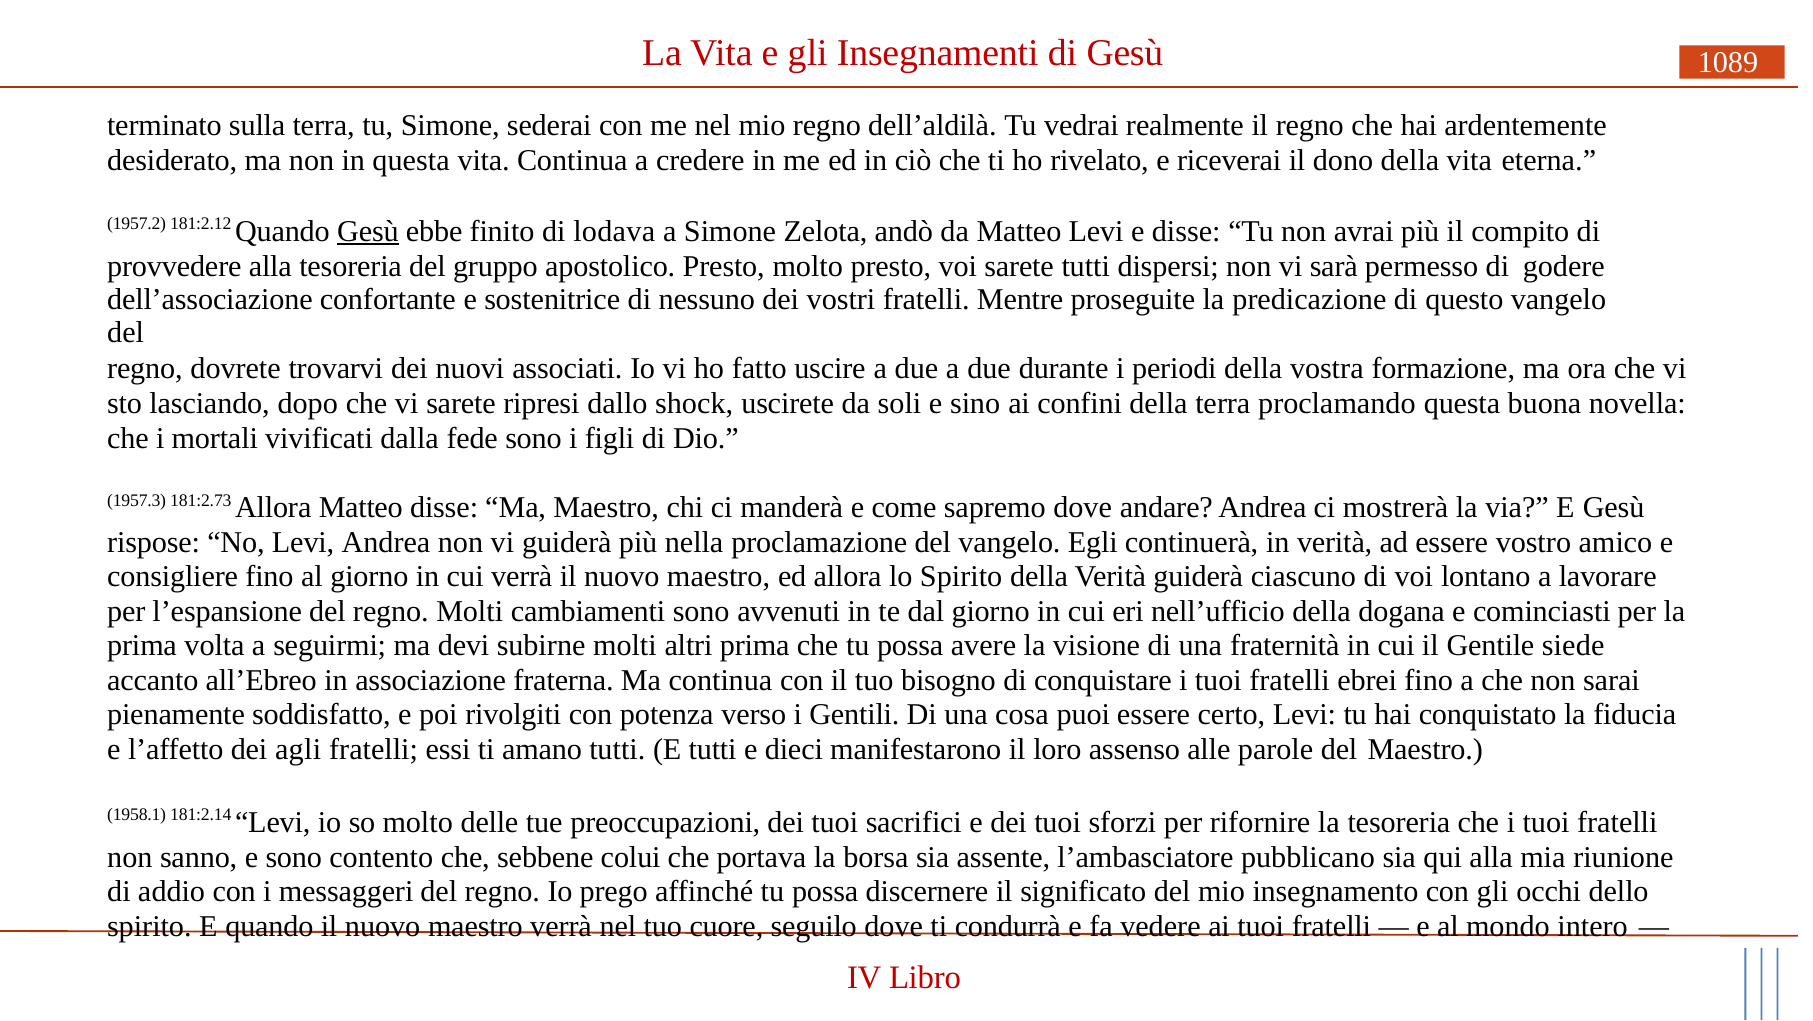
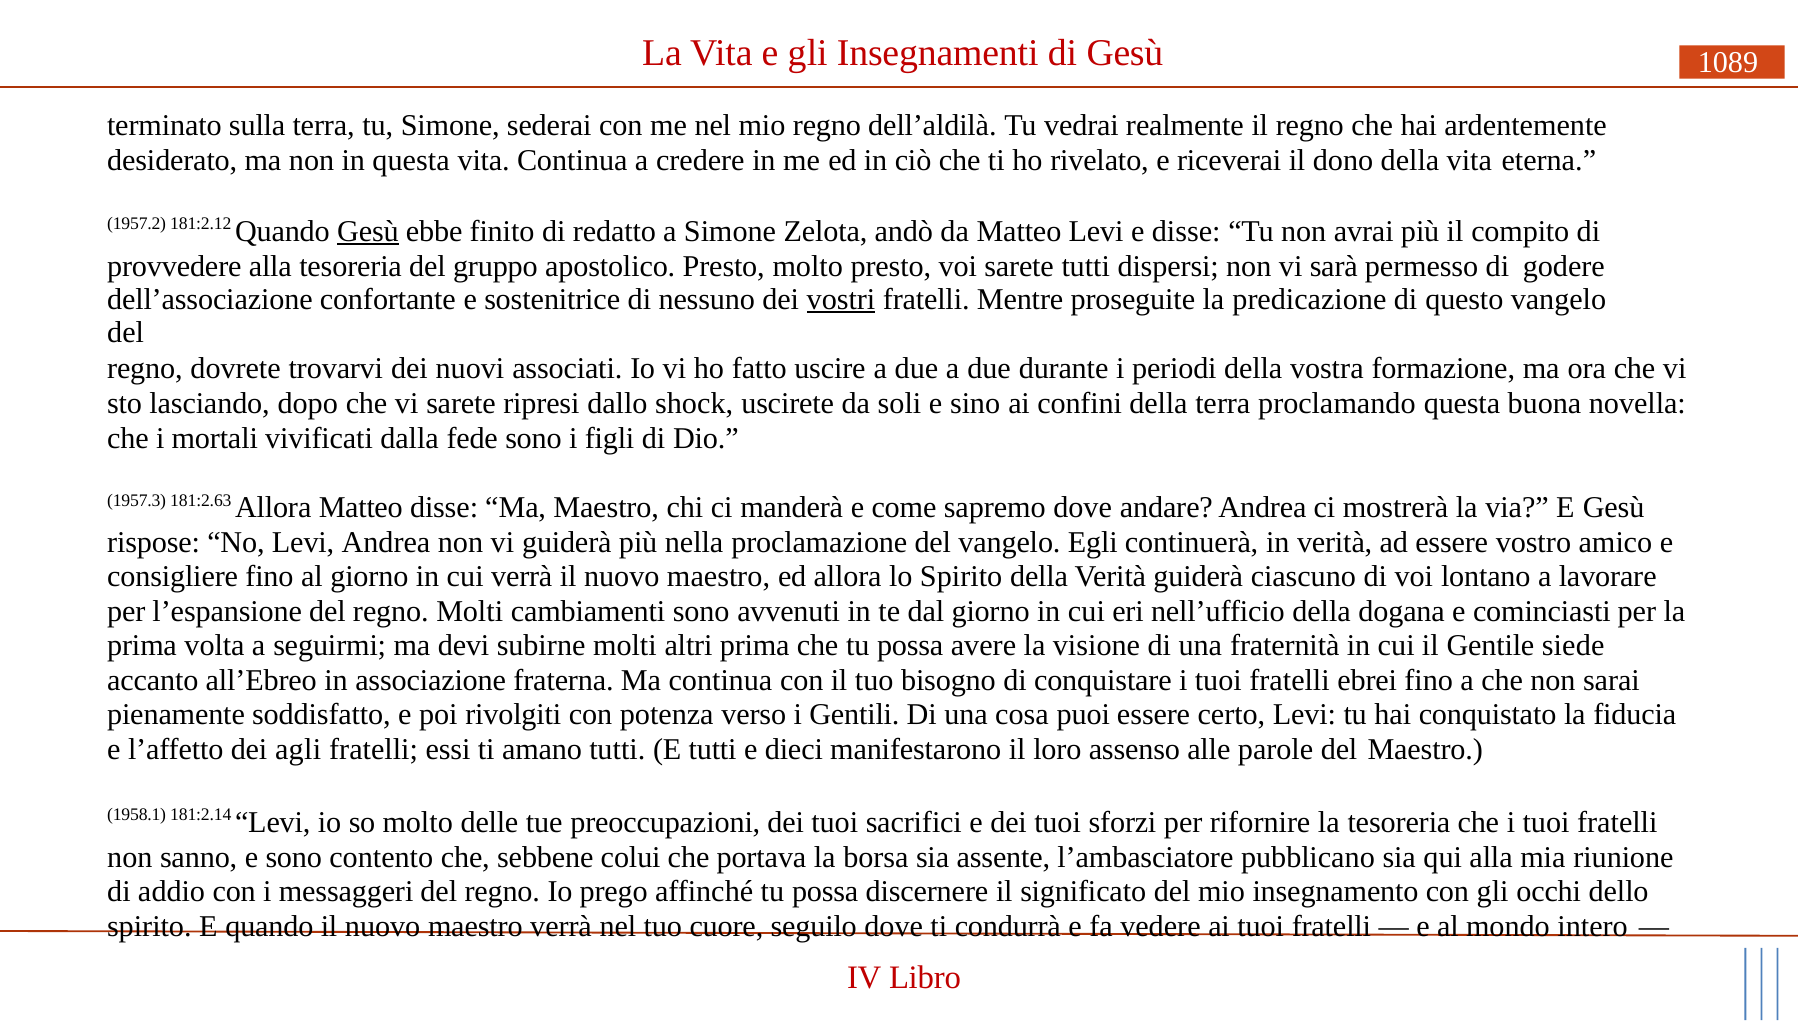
lodava: lodava -> redatto
vostri underline: none -> present
181:2.73: 181:2.73 -> 181:2.63
